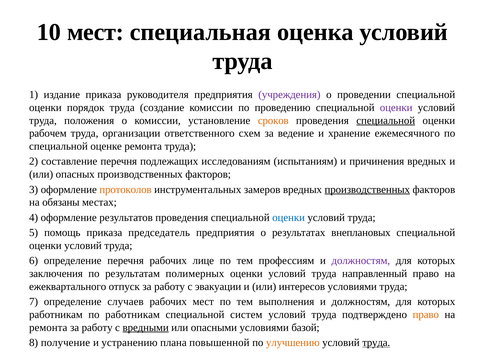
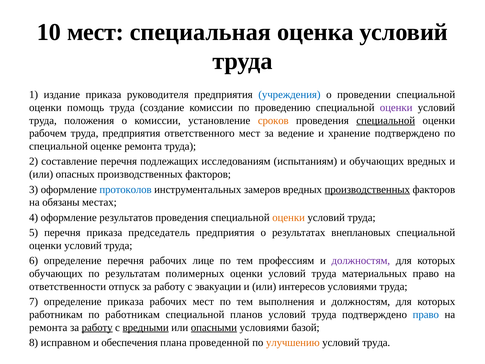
учреждения colour: purple -> blue
порядок: порядок -> помощь
труда организации: организации -> предприятия
ответственного схем: схем -> мест
хранение ежемесячного: ежемесячного -> подтверждено
и причинения: причинения -> обучающих
протоколов colour: orange -> blue
оценки at (289, 217) colour: blue -> orange
5 помощь: помощь -> перечня
заключения at (56, 273): заключения -> обучающих
направленный: направленный -> материальных
ежеквартального: ежеквартального -> ответственности
определение случаев: случаев -> приказа
систем: систем -> планов
право at (426, 314) colour: orange -> blue
работу at (97, 327) underline: none -> present
опасными underline: none -> present
получение: получение -> исправном
устранению: устранению -> обеспечения
повышенной: повышенной -> проведенной
труда at (376, 342) underline: present -> none
